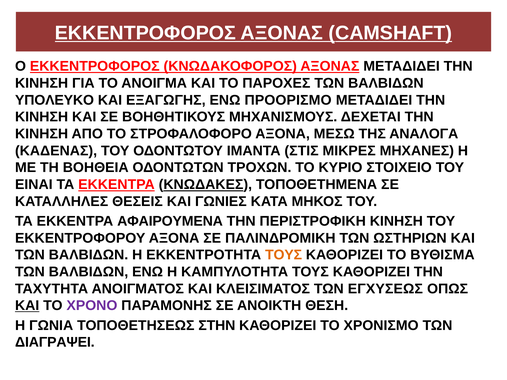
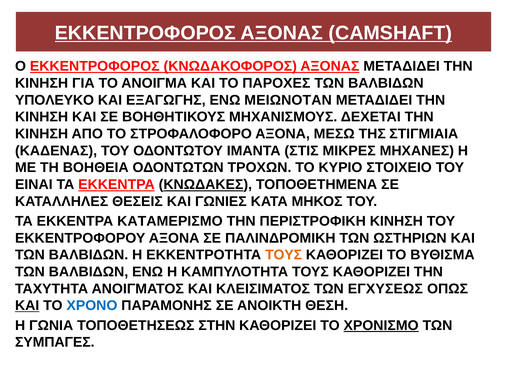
ΠΡΟΟΡΙΣΜΟ: ΠΡΟΟΡΙΣΜΟ -> ΜΕΙΩΝΟΤΑΝ
ΑΝΑΛΟΓΑ: ΑΝΑΛΟΓΑ -> ΣΤΙΓΜΙΑΙΑ
ΑΦΑΙΡΟΥΜΕΝΑ: ΑΦΑΙΡΟΥΜΕΝΑ -> ΚΑΤΑΜΕΡΙΣΜΟ
ΧΡΟΝΟ colour: purple -> blue
ΧΡΟΝΙΣΜΟ underline: none -> present
ΔΙΑΓΡΑΨΕΙ: ΔΙΑΓΡΑΨΕΙ -> ΣΥΜΠΑΓΕΣ
